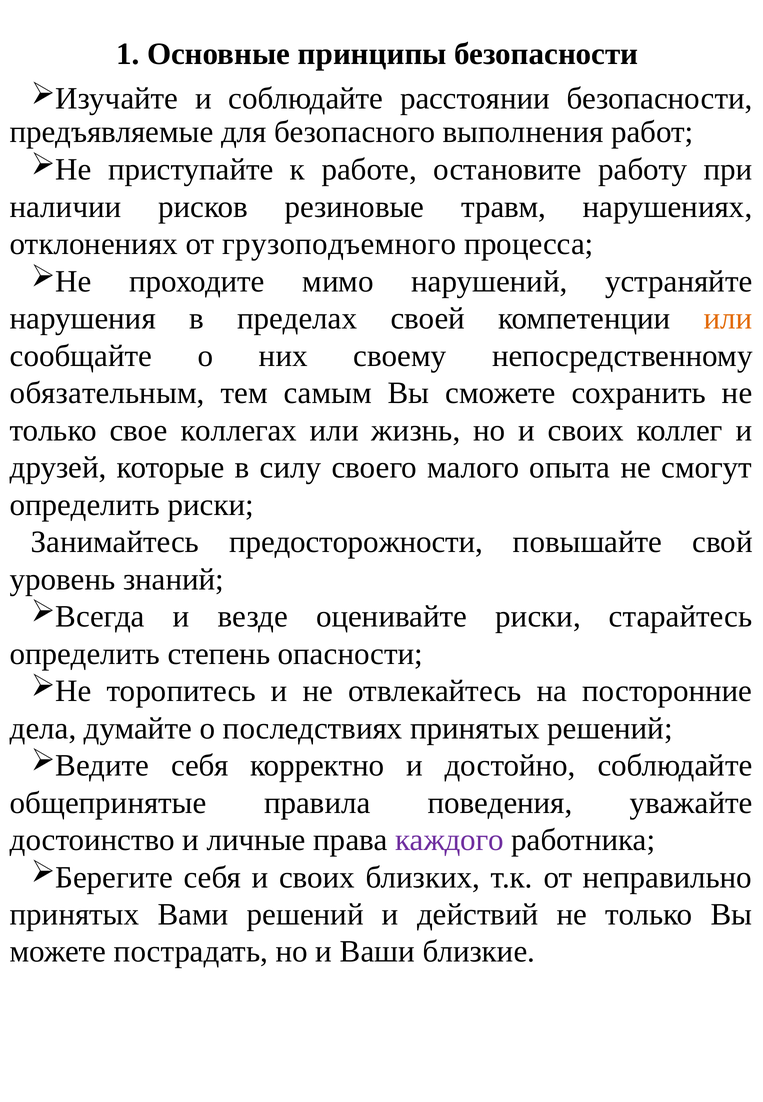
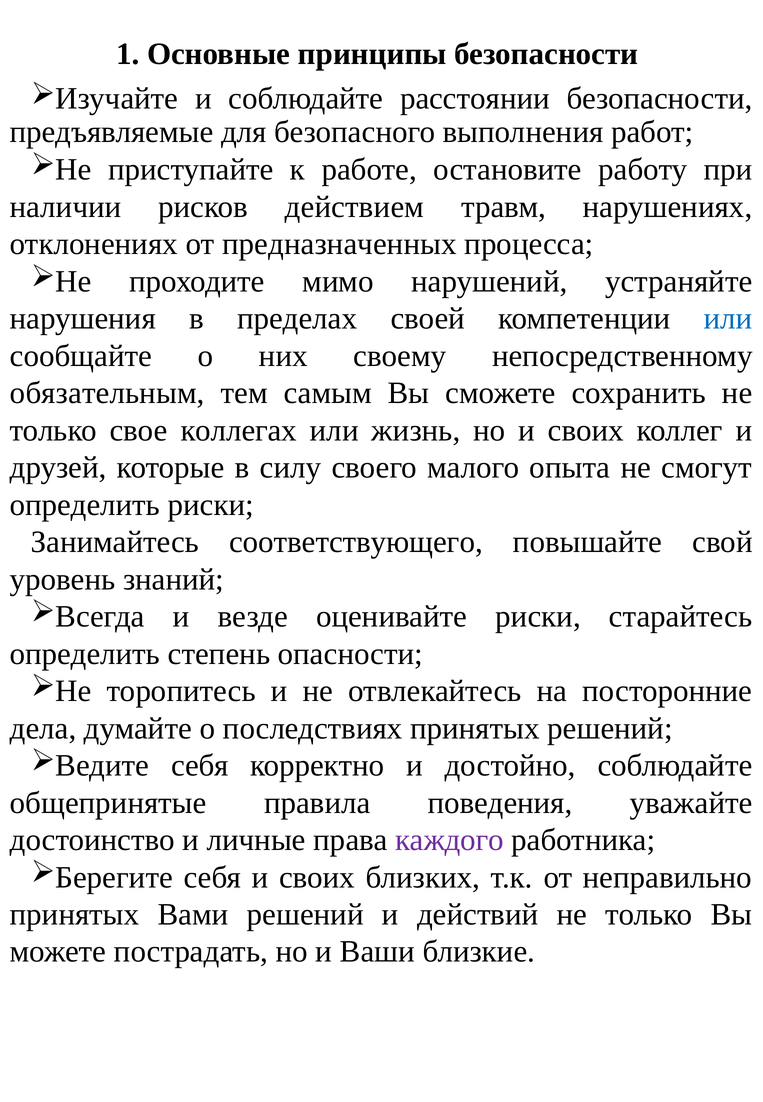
резиновые: резиновые -> действием
грузоподъемного: грузоподъемного -> предназначенных
или at (728, 319) colour: orange -> blue
предосторожности: предосторожности -> соответствующего
